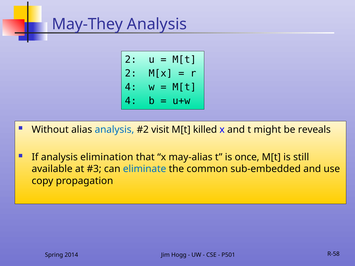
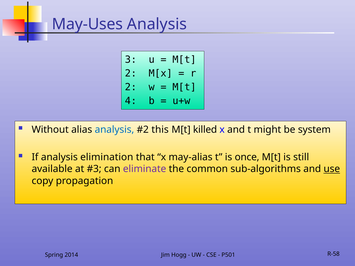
May-They: May-They -> May-Uses
2 at (131, 60): 2 -> 3
4 at (131, 87): 4 -> 2
visit: visit -> this
reveals: reveals -> system
eliminate colour: blue -> purple
sub-embedded: sub-embedded -> sub-algorithms
use underline: none -> present
